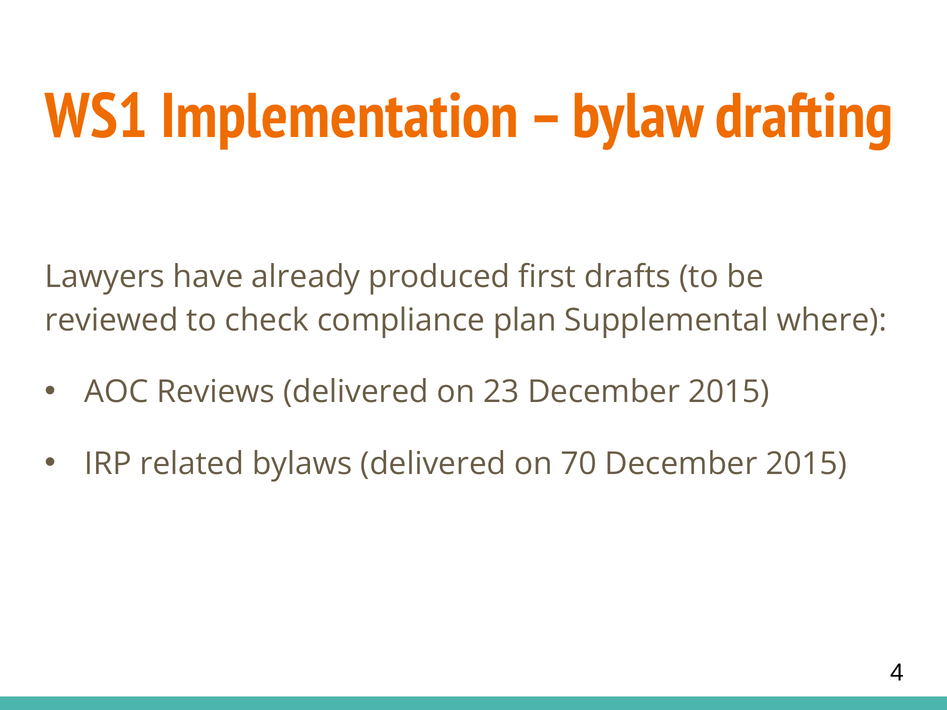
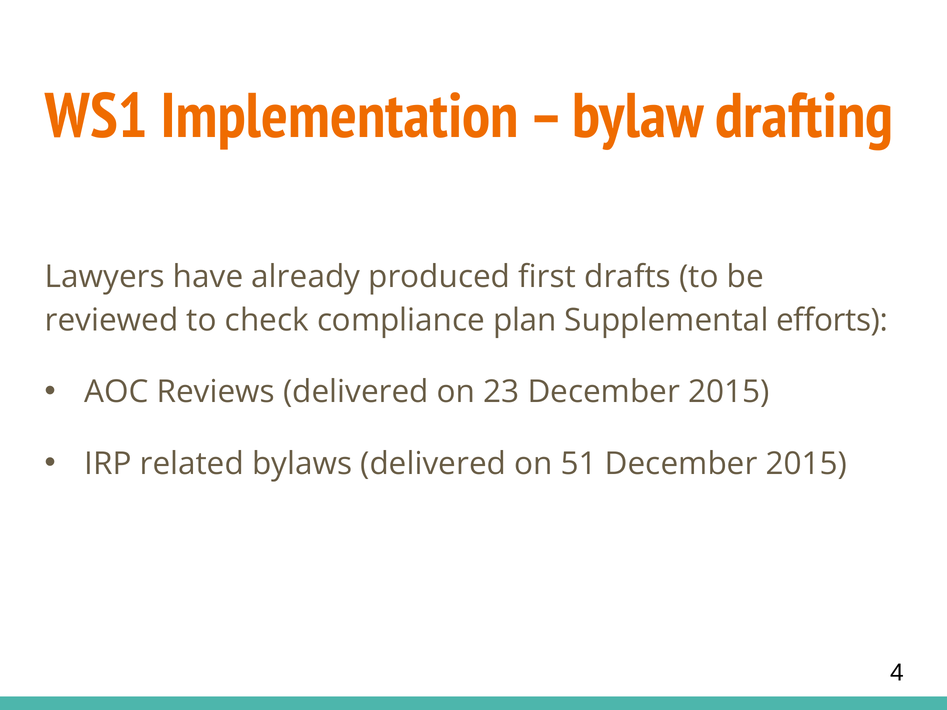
where: where -> efforts
70: 70 -> 51
